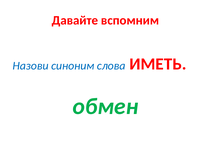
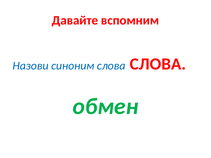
слова ИМЕТЬ: ИМЕТЬ -> СЛОВА
